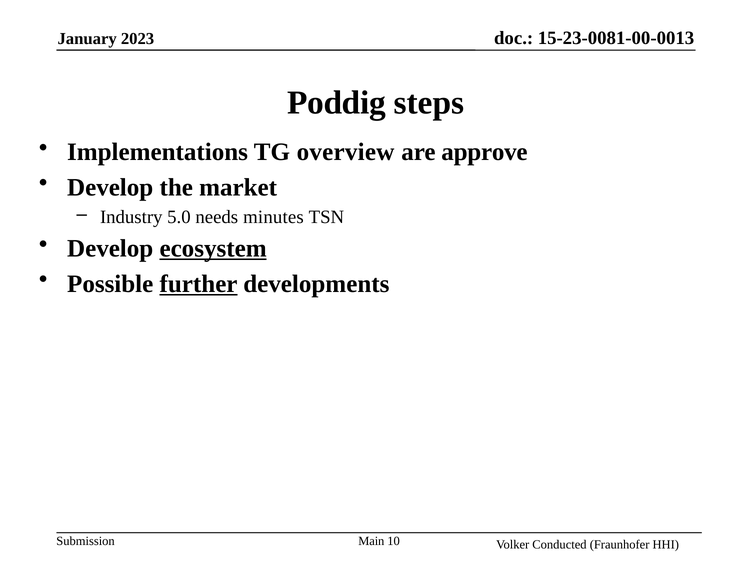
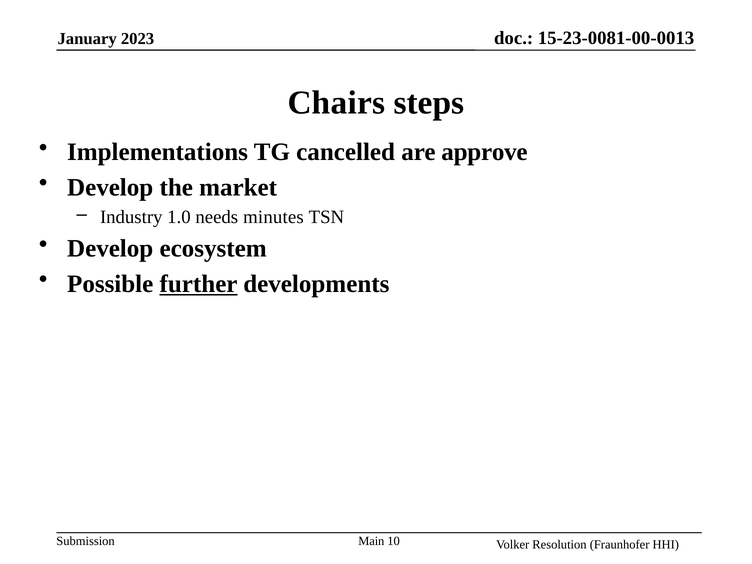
Poddig: Poddig -> Chairs
overview: overview -> cancelled
5.0: 5.0 -> 1.0
ecosystem underline: present -> none
Conducted: Conducted -> Resolution
